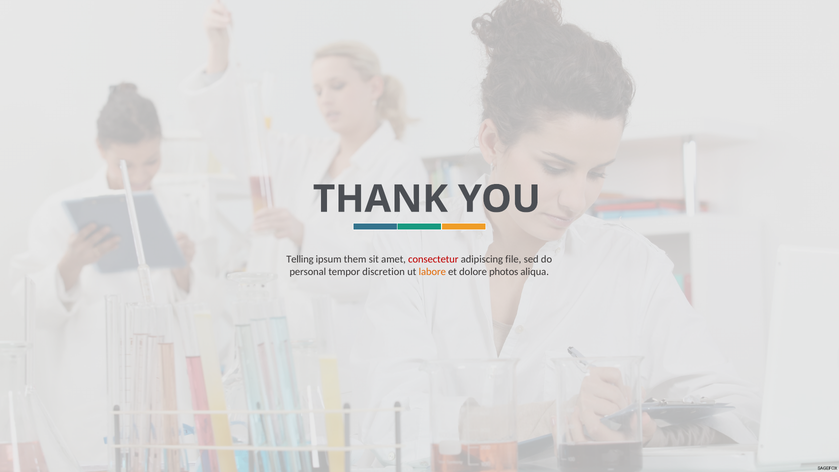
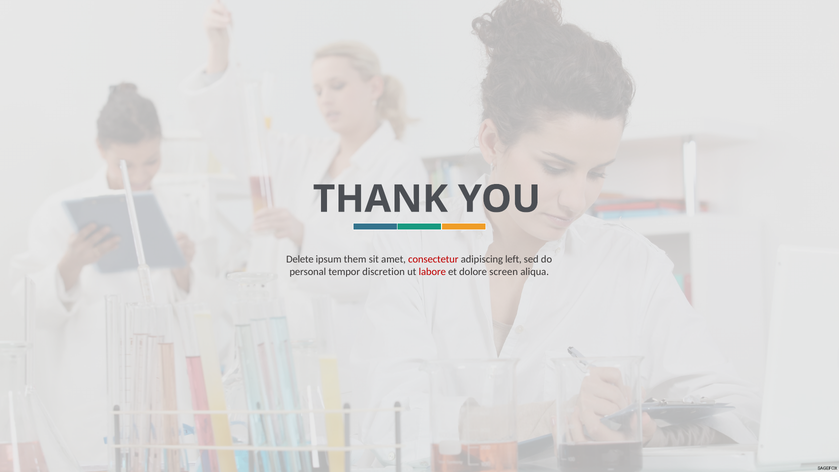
Telling: Telling -> Delete
file: file -> left
labore colour: orange -> red
photos: photos -> screen
